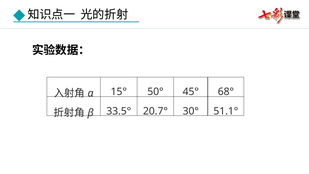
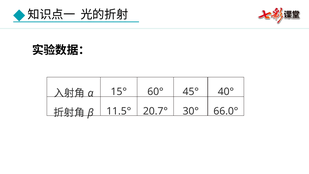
50°: 50° -> 60°
68°: 68° -> 40°
33.5°: 33.5° -> 11.5°
51.1°: 51.1° -> 66.0°
